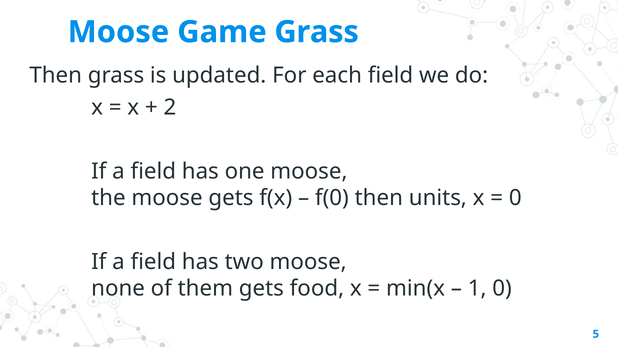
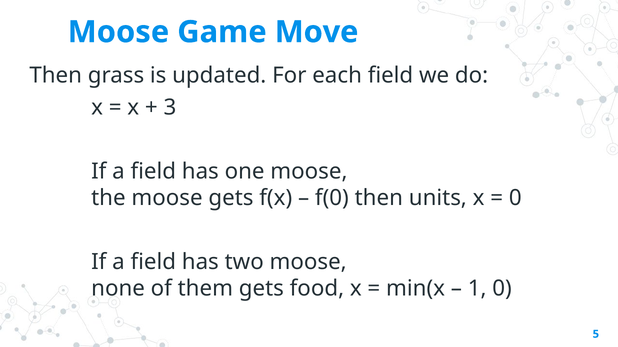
Game Grass: Grass -> Move
2: 2 -> 3
